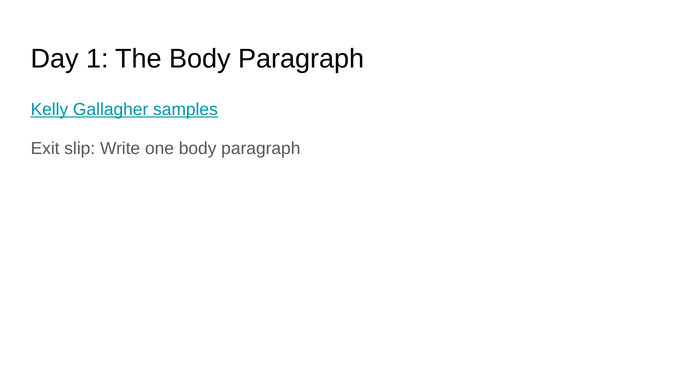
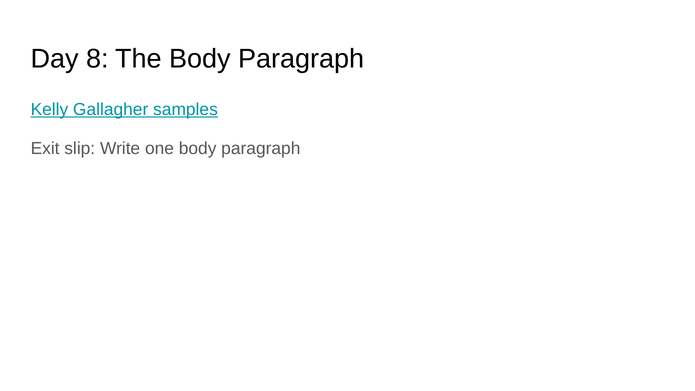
1: 1 -> 8
